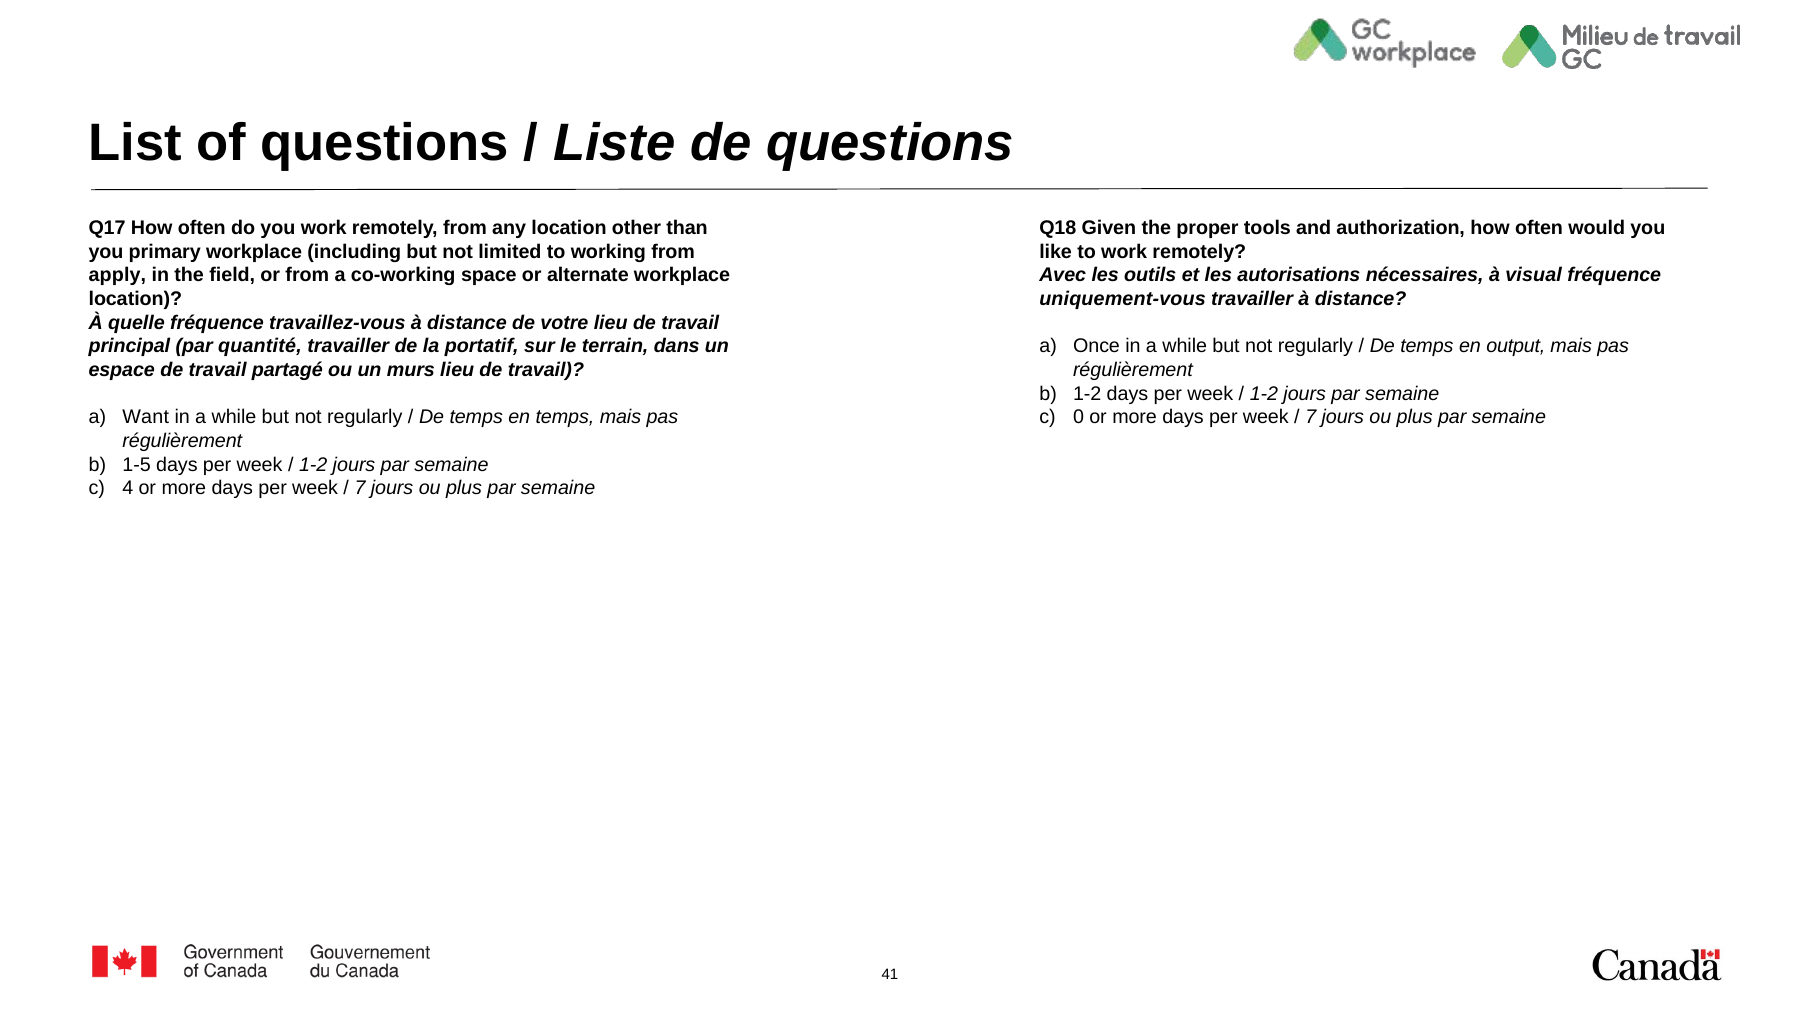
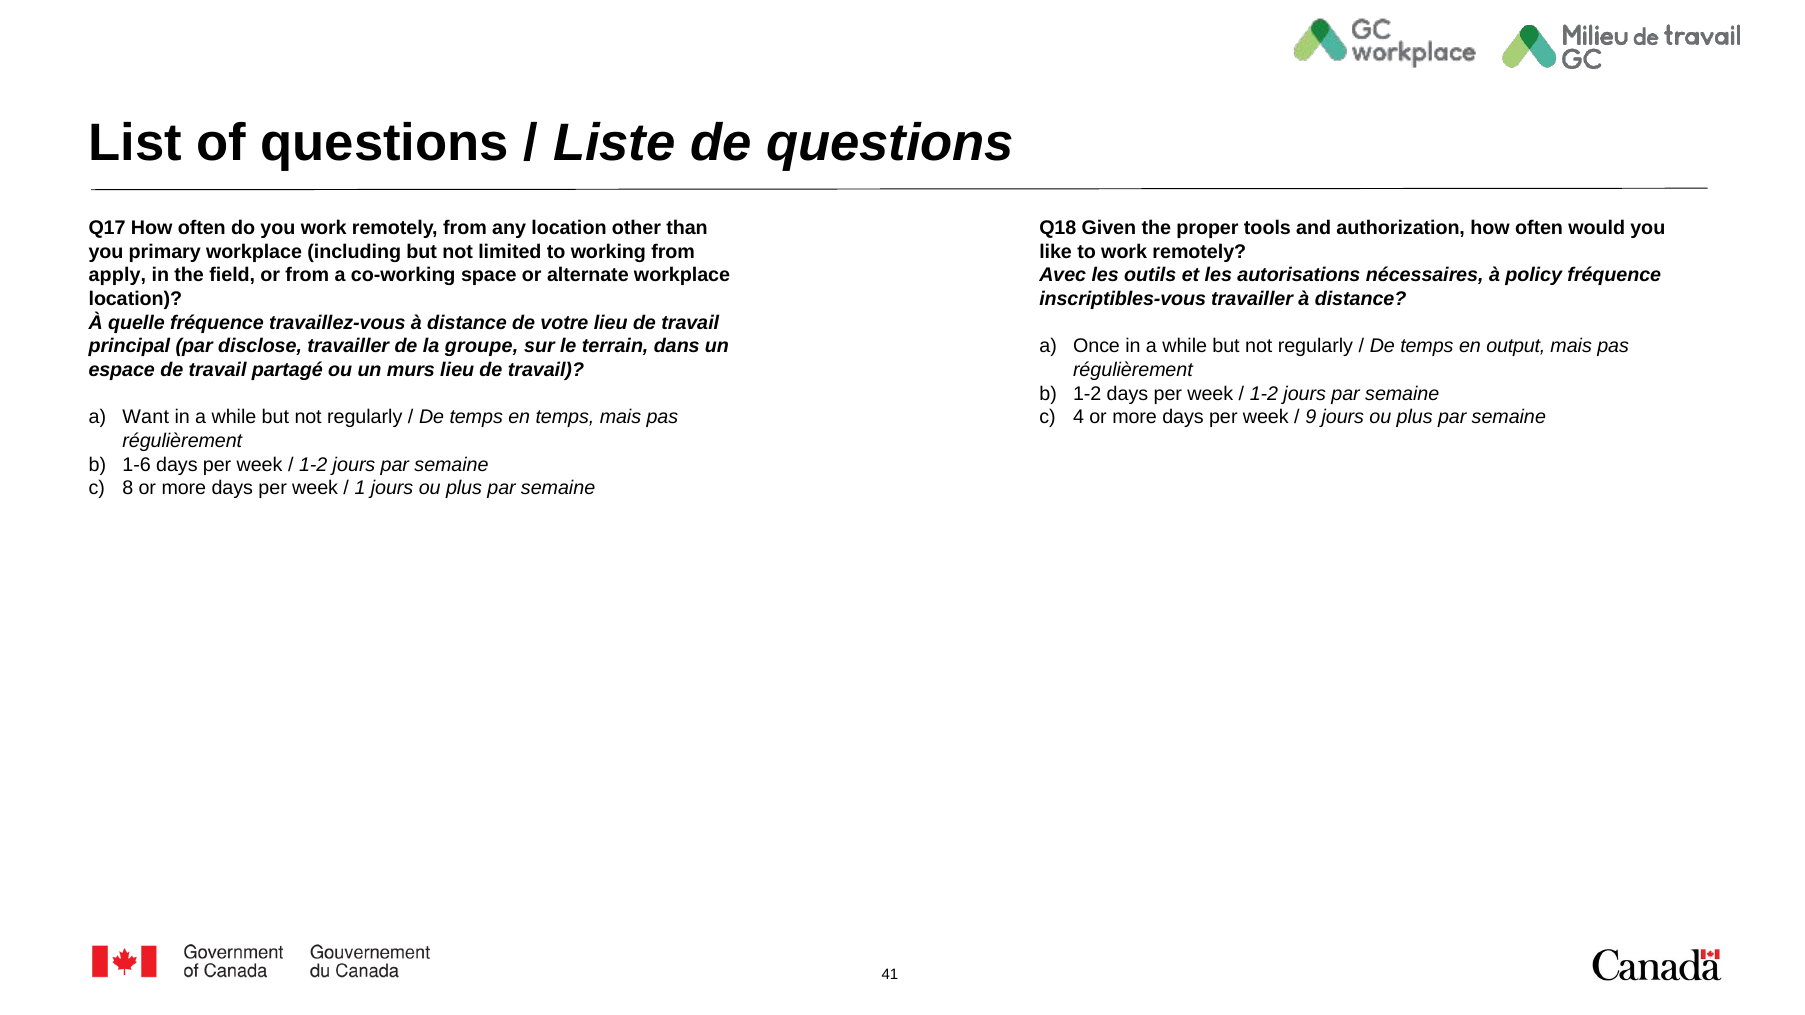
visual: visual -> policy
uniquement-vous: uniquement-vous -> inscriptibles-vous
quantité: quantité -> disclose
portatif: portatif -> groupe
0: 0 -> 4
7 at (1311, 418): 7 -> 9
1-5: 1-5 -> 1-6
4: 4 -> 8
7 at (360, 489): 7 -> 1
